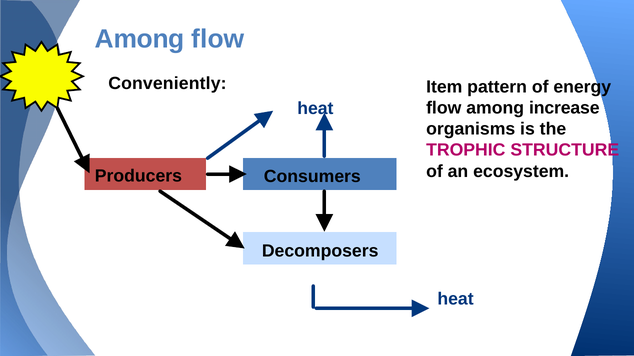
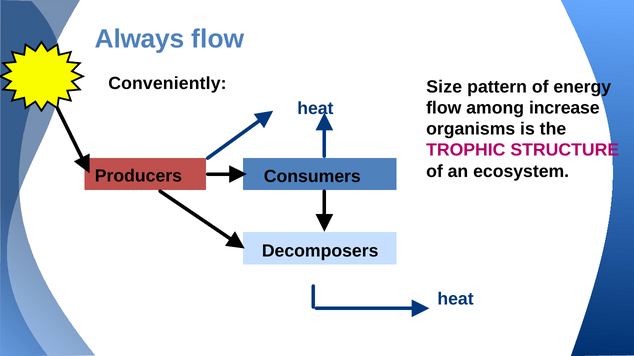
Among at (140, 39): Among -> Always
Item: Item -> Size
